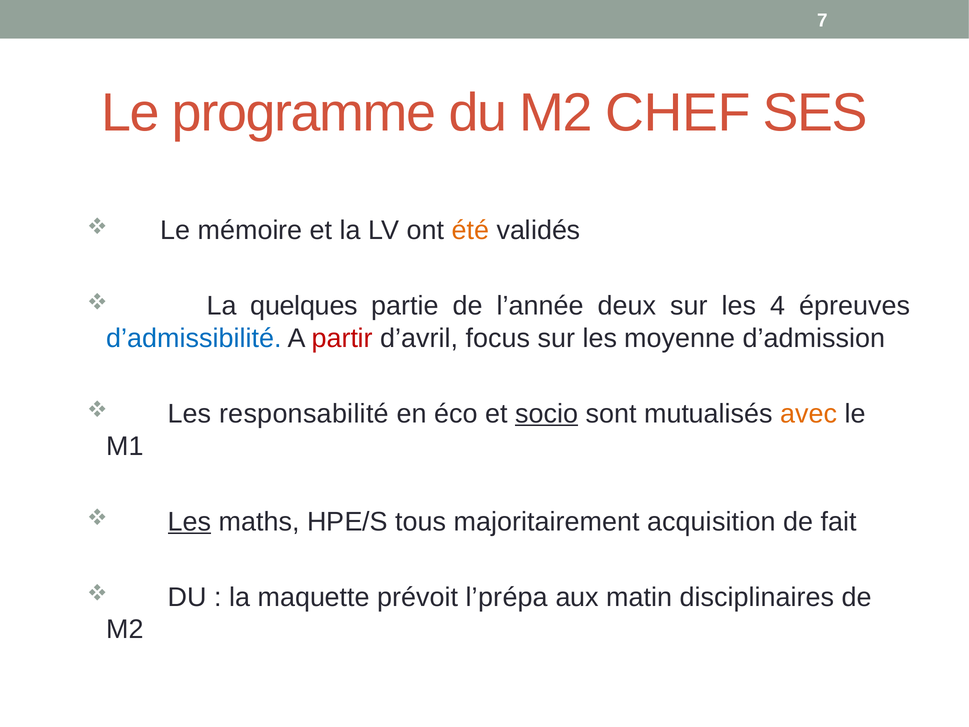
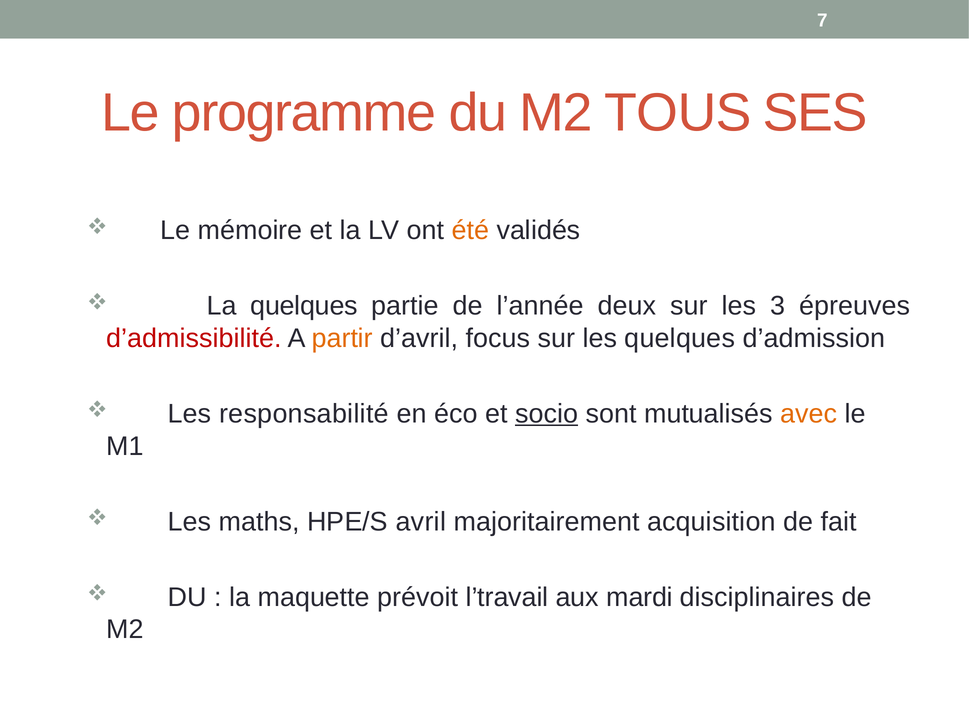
CHEF: CHEF -> TOUS
4: 4 -> 3
d’admissibilité colour: blue -> red
partir colour: red -> orange
les moyenne: moyenne -> quelques
Les at (189, 521) underline: present -> none
tous: tous -> avril
l’prépa: l’prépa -> l’travail
matin: matin -> mardi
